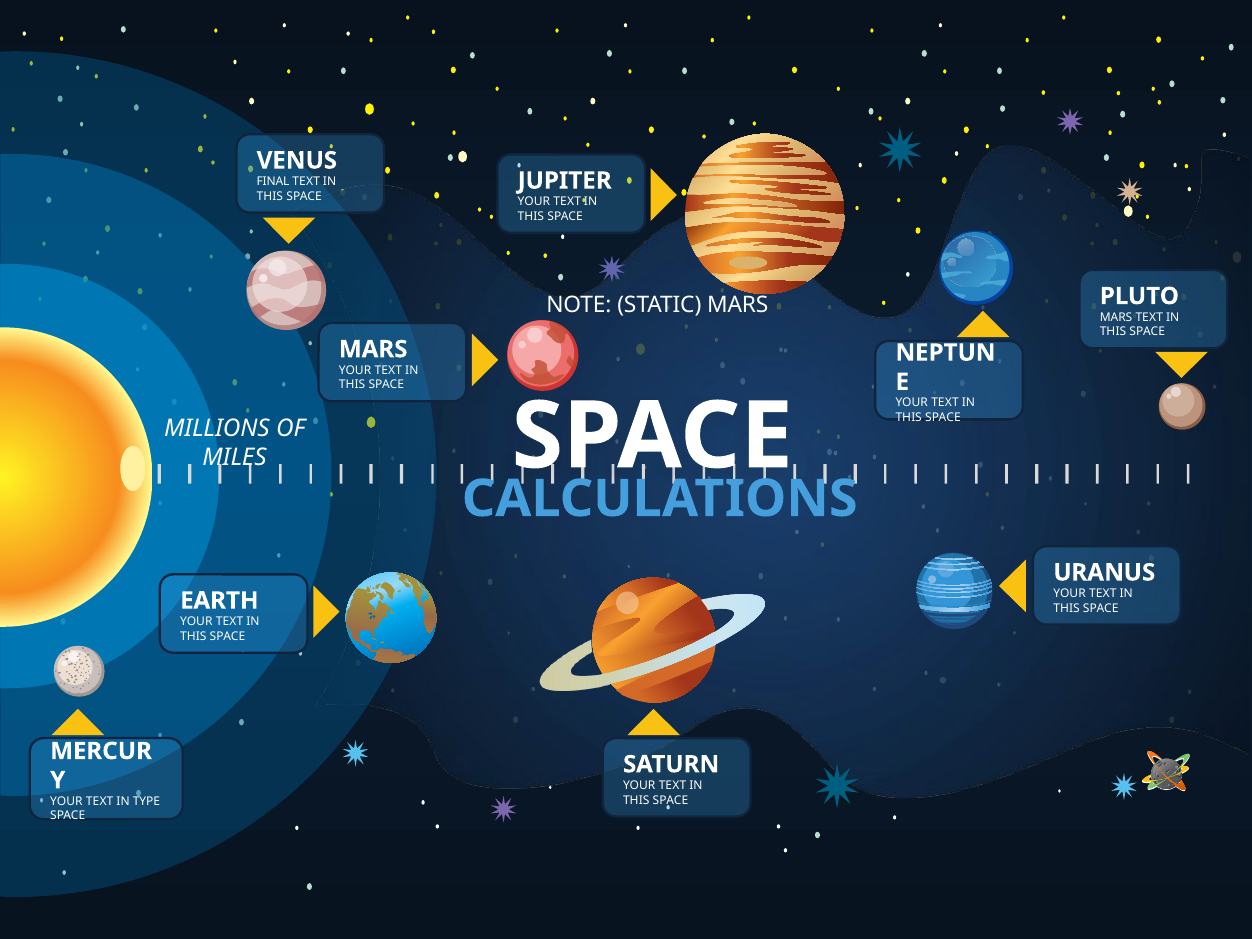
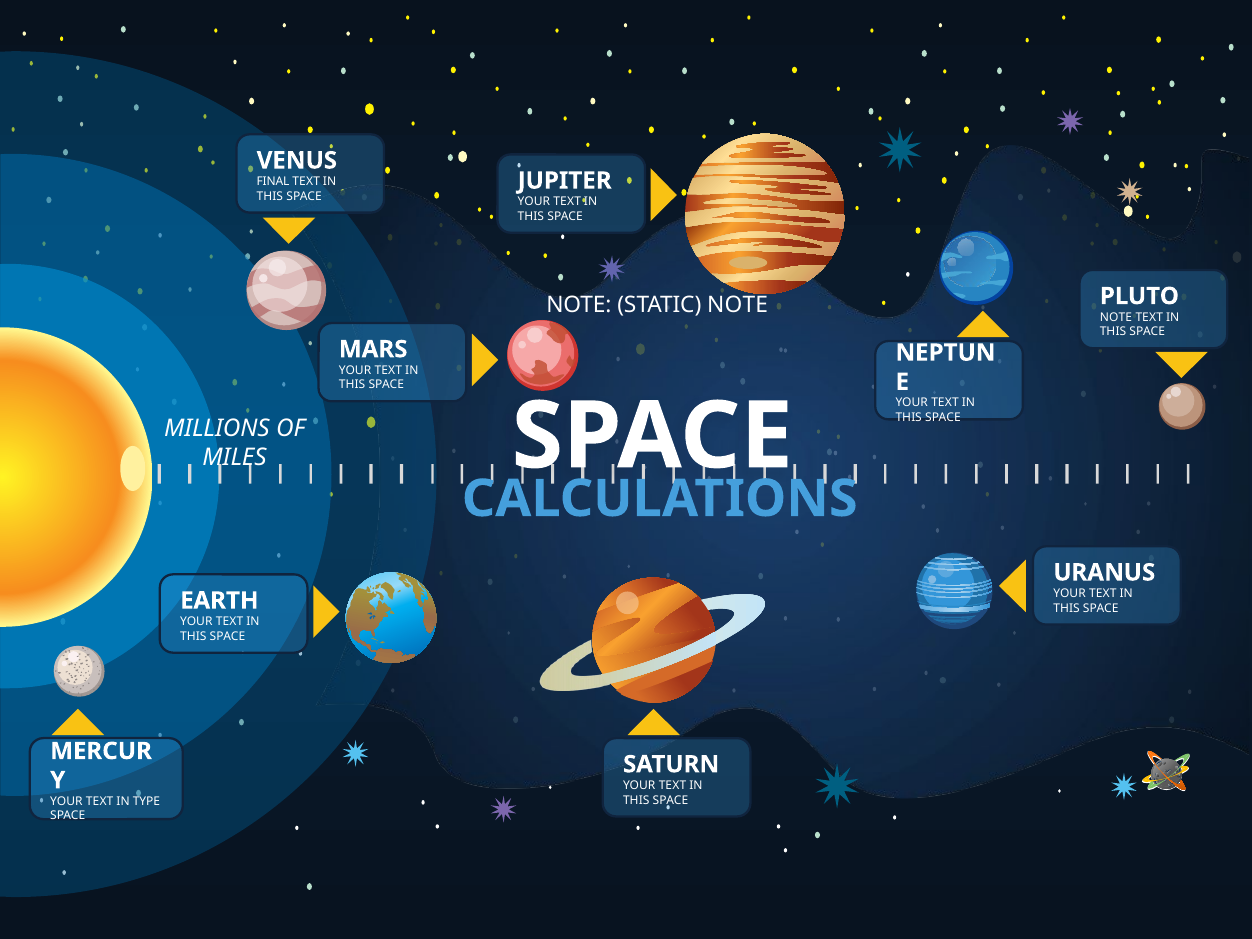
STATIC MARS: MARS -> NOTE
MARS at (1116, 317): MARS -> NOTE
